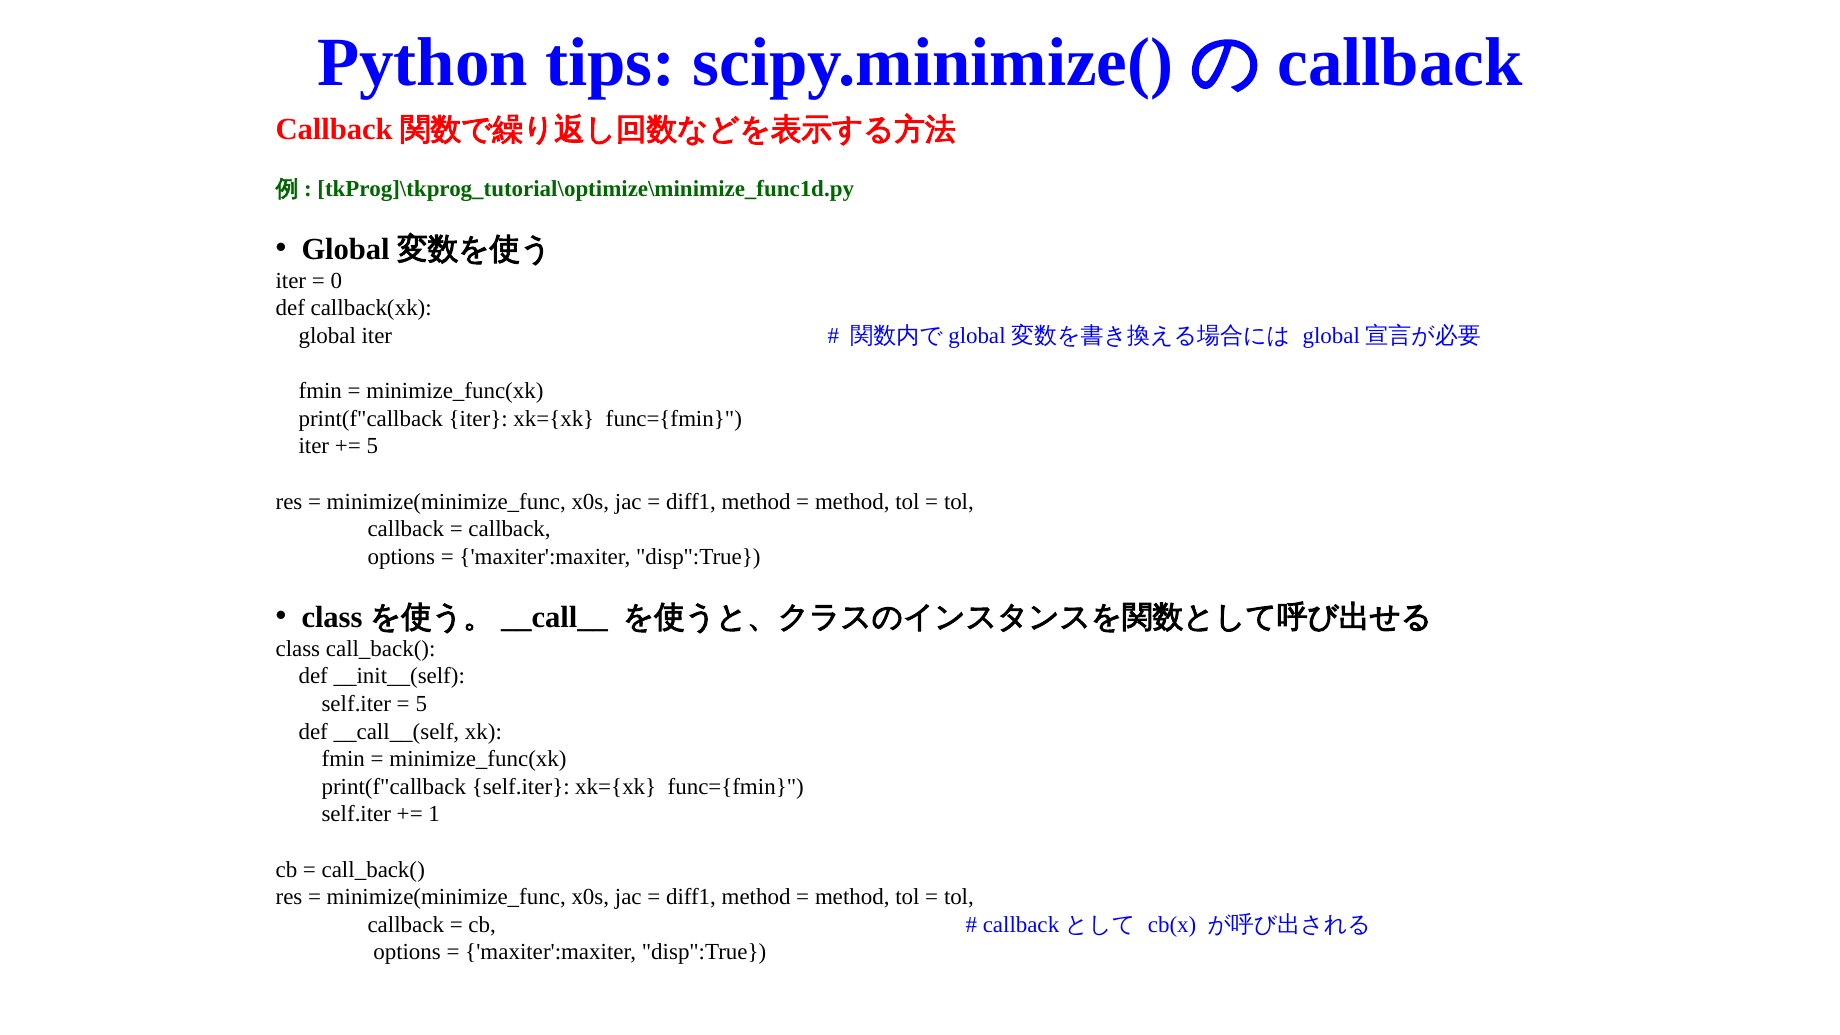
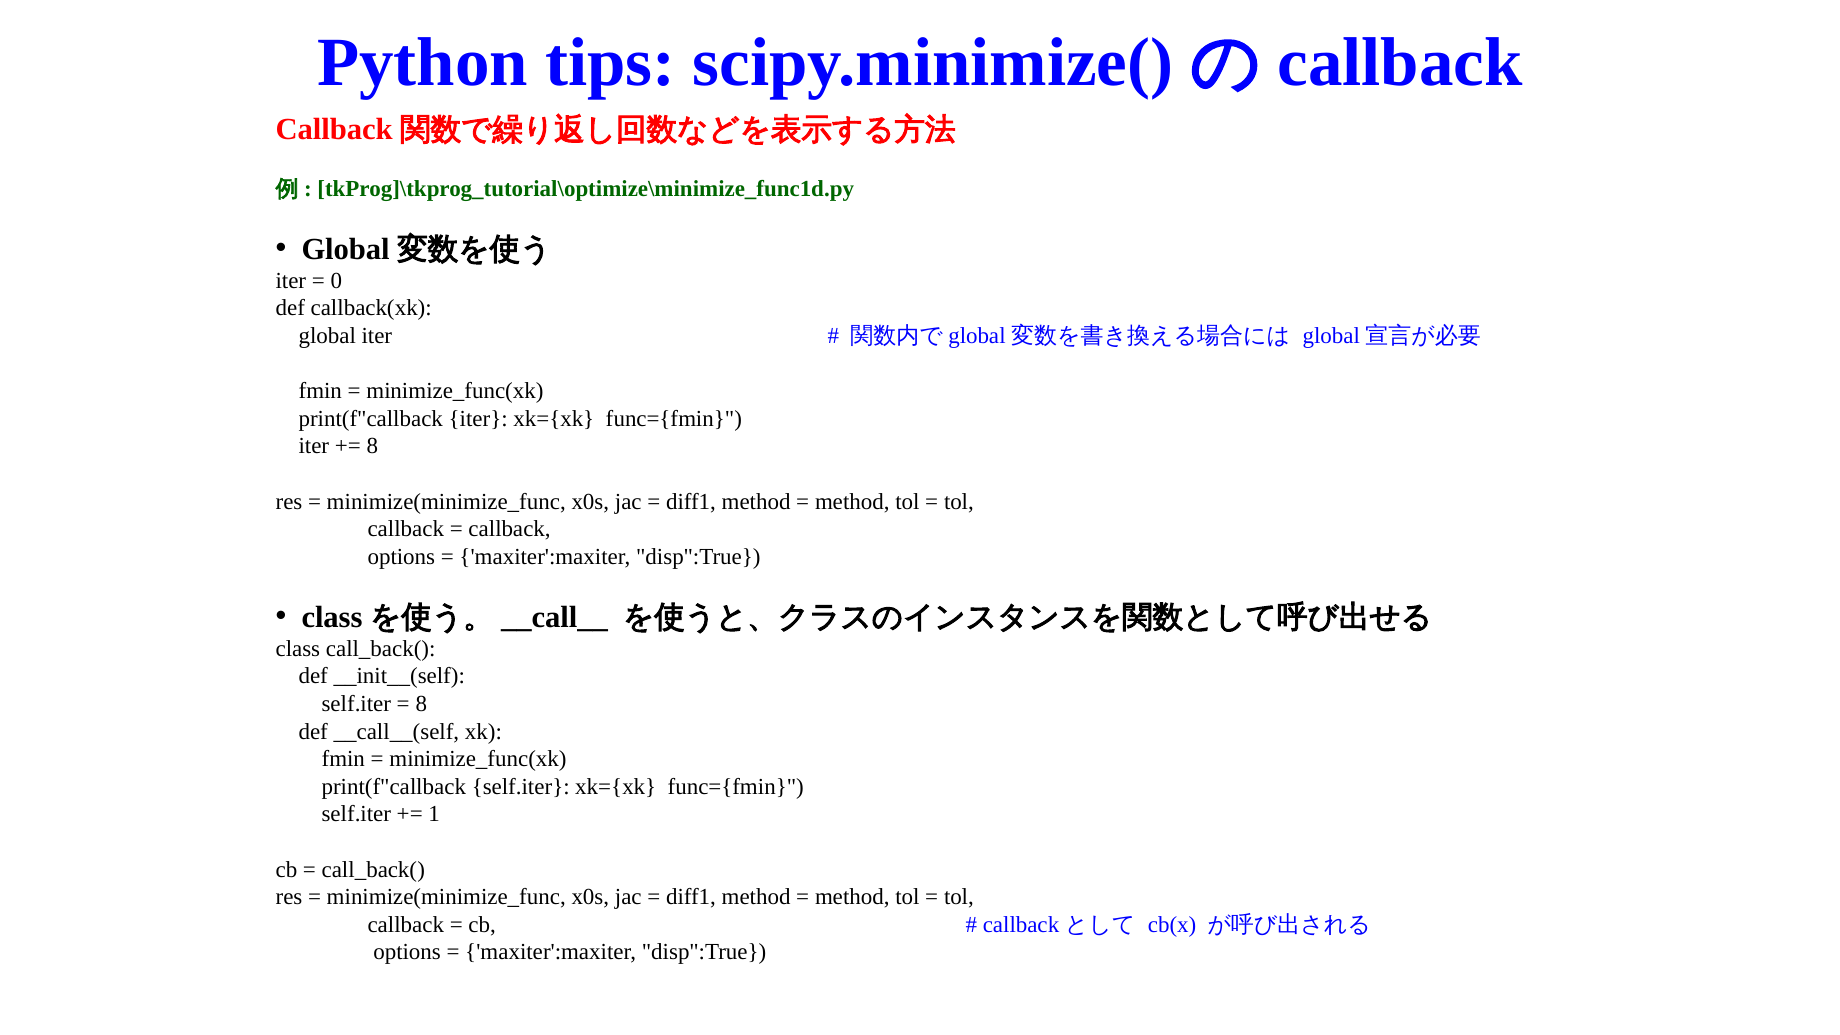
5 at (372, 446): 5 -> 8
5 at (421, 704): 5 -> 8
